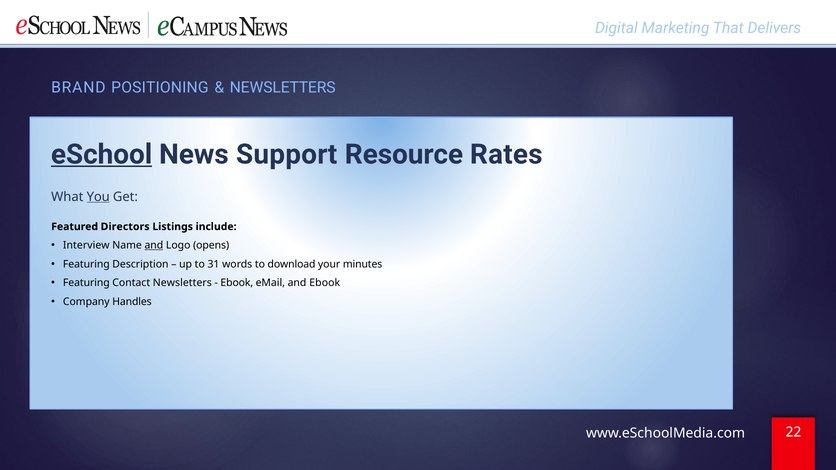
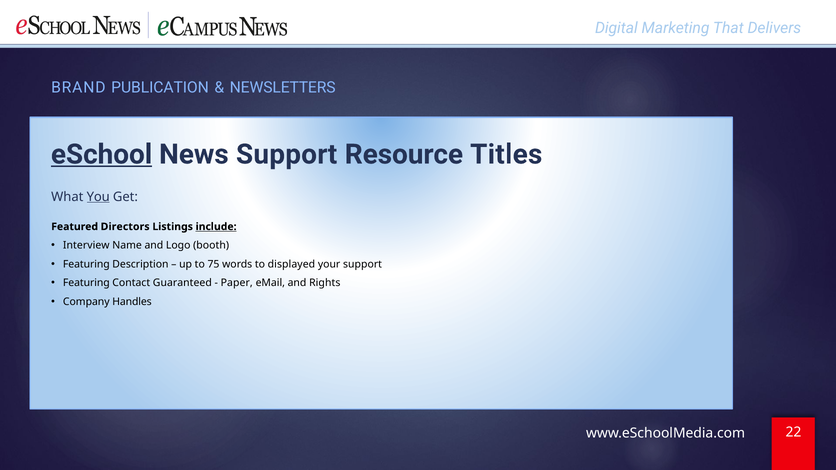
POSITIONING: POSITIONING -> PUBLICATION
Rates: Rates -> Titles
include underline: none -> present
and at (154, 246) underline: present -> none
opens: opens -> booth
31: 31 -> 75
download: download -> displayed
your minutes: minutes -> support
Contact Newsletters: Newsletters -> Guaranteed
Ebook at (237, 283): Ebook -> Paper
and Ebook: Ebook -> Rights
